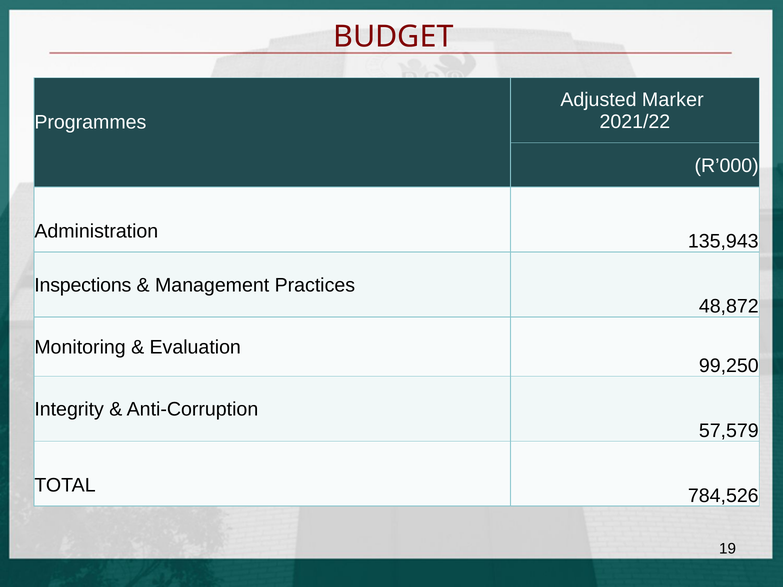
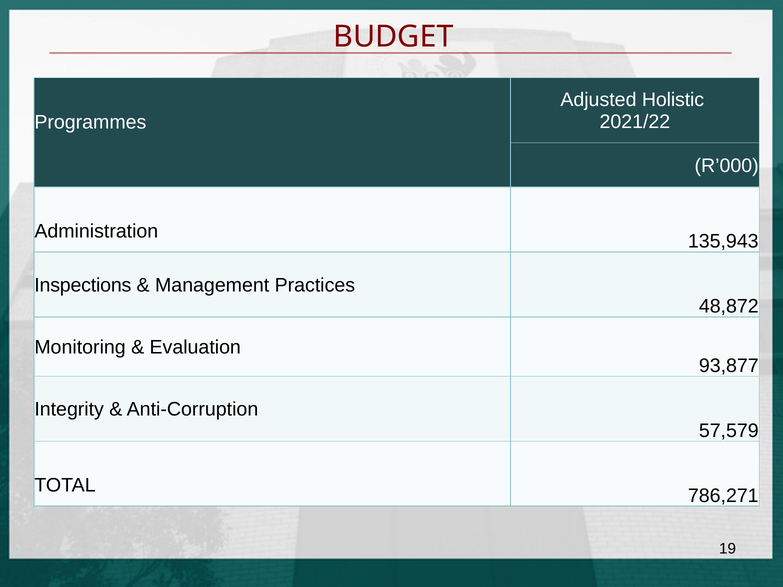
Marker: Marker -> Holistic
99,250: 99,250 -> 93,877
784,526: 784,526 -> 786,271
